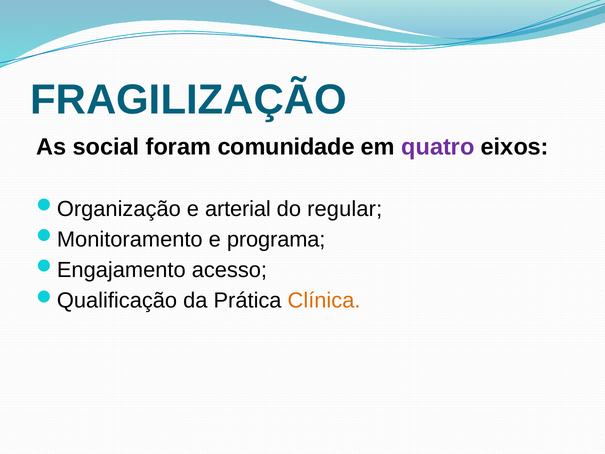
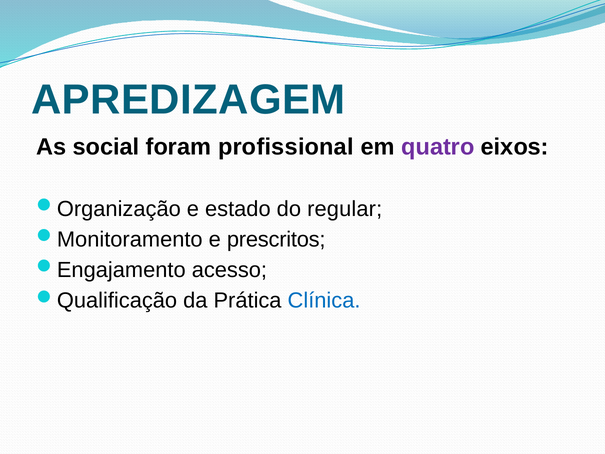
FRAGILIZAÇÃO: FRAGILIZAÇÃO -> APREDIZAGEM
comunidade: comunidade -> profissional
arterial: arterial -> estado
programa: programa -> prescritos
Clínica colour: orange -> blue
